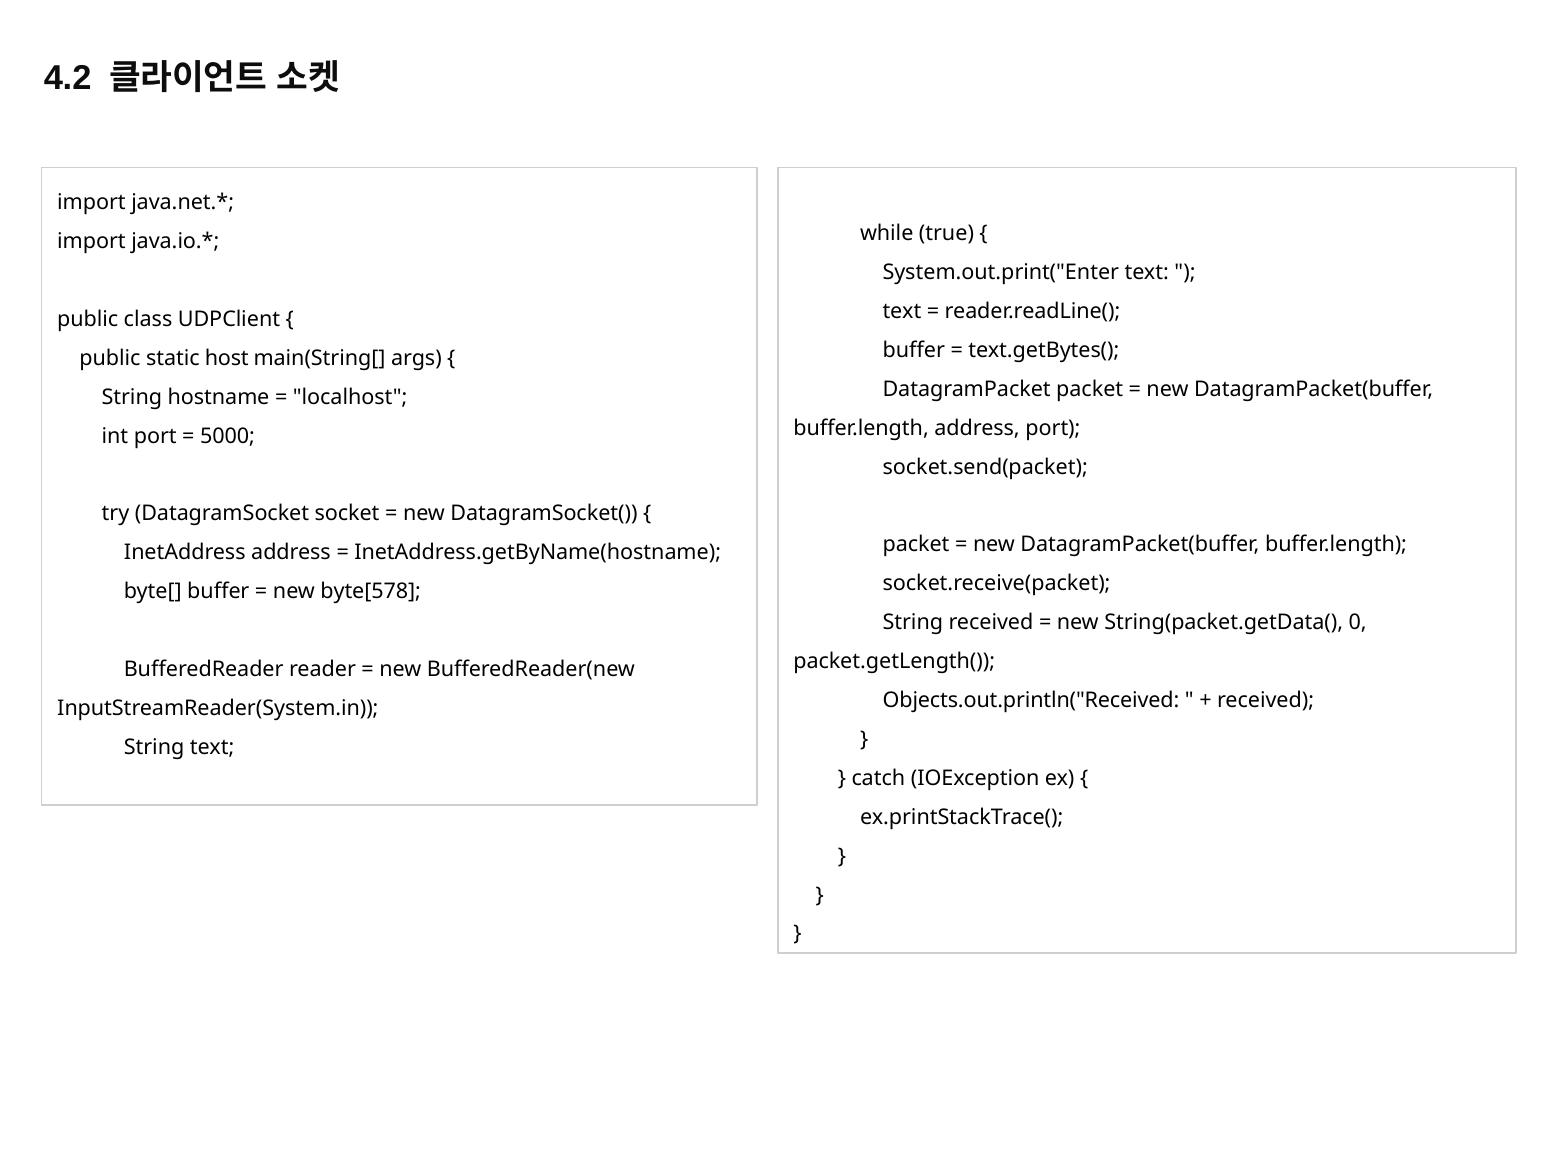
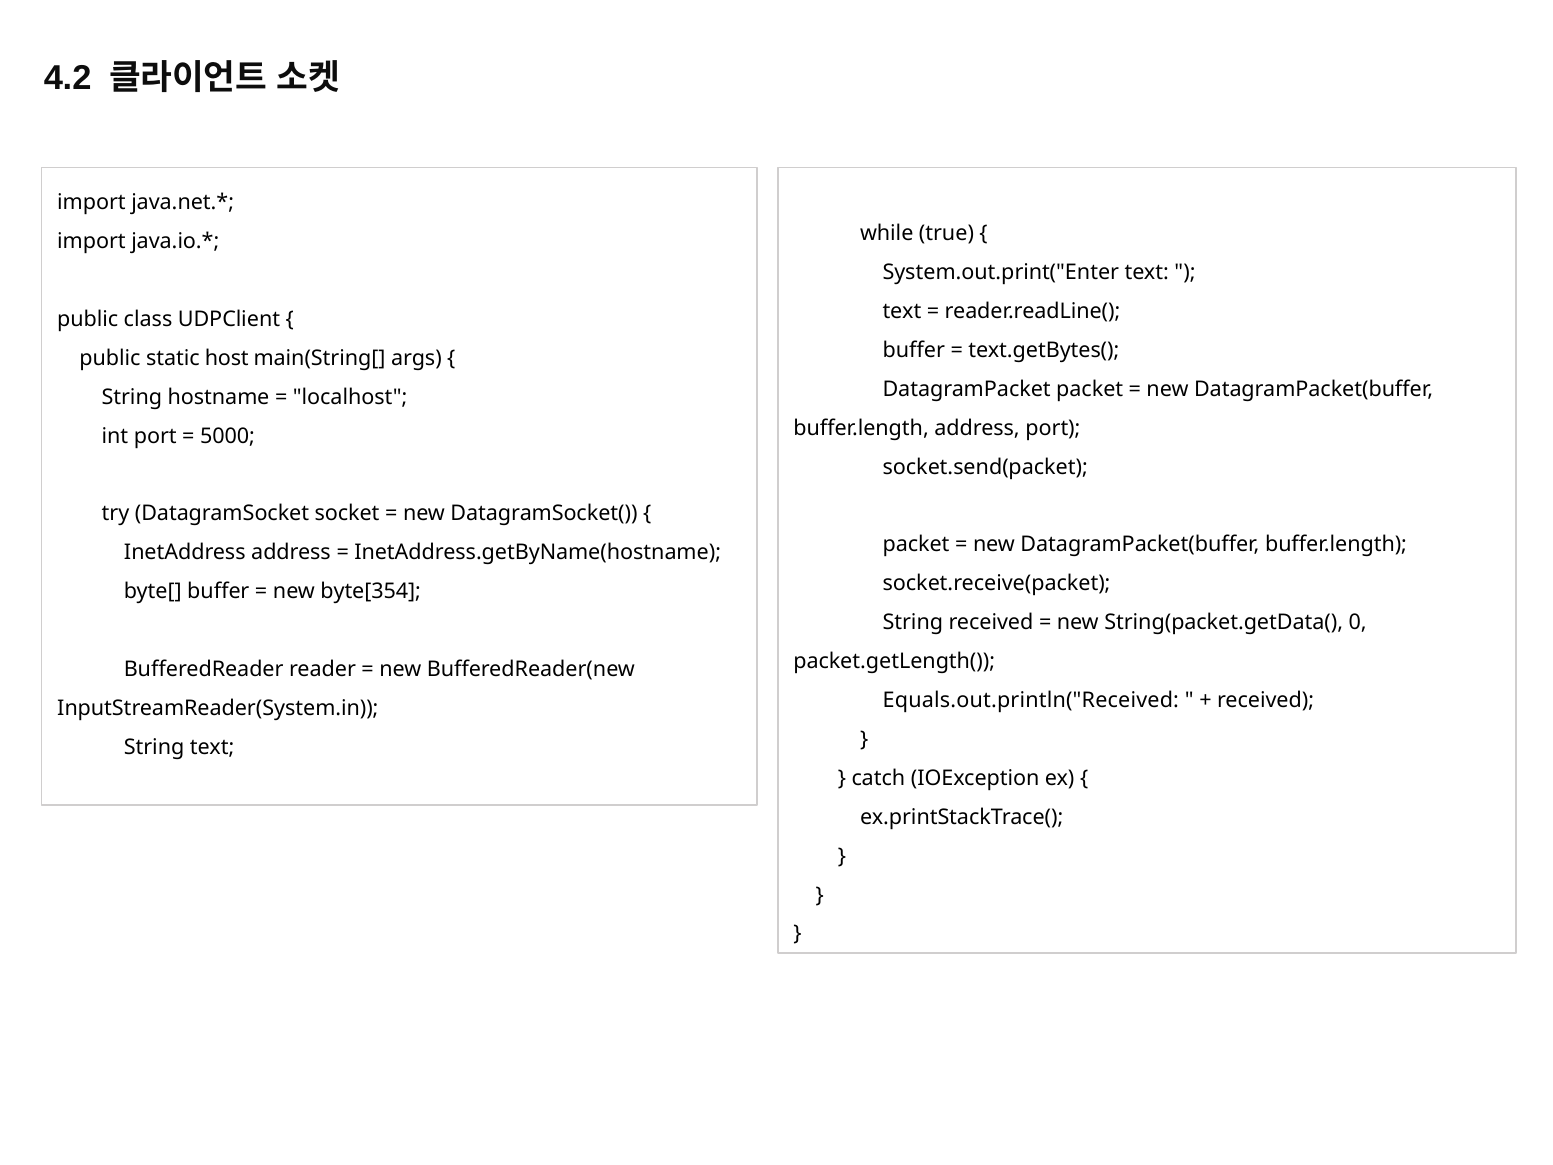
byte[578: byte[578 -> byte[354
Objects.out.println("Received: Objects.out.println("Received -> Equals.out.println("Received
